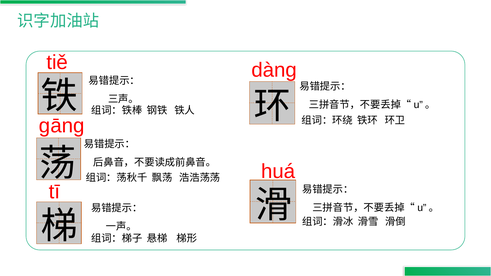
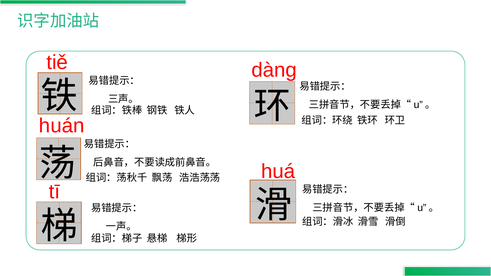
gāng: gāng -> huán
